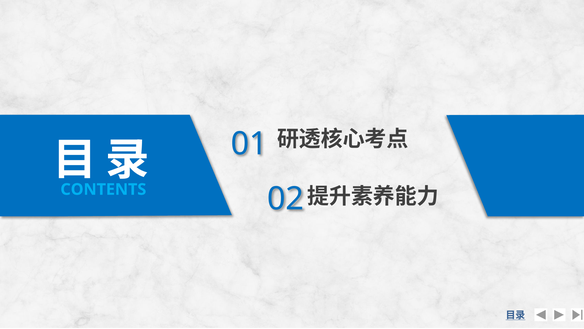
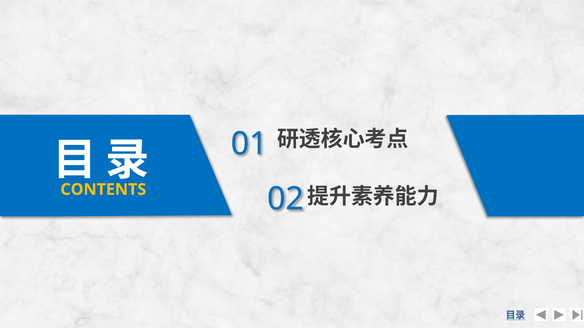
CONTENTS colour: light blue -> yellow
